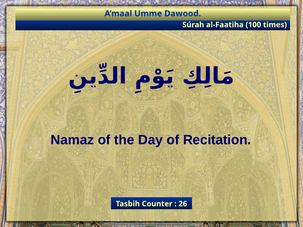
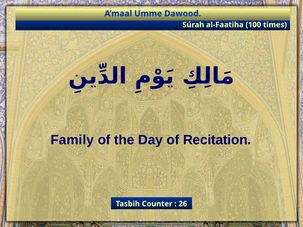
Namaz: Namaz -> Family
